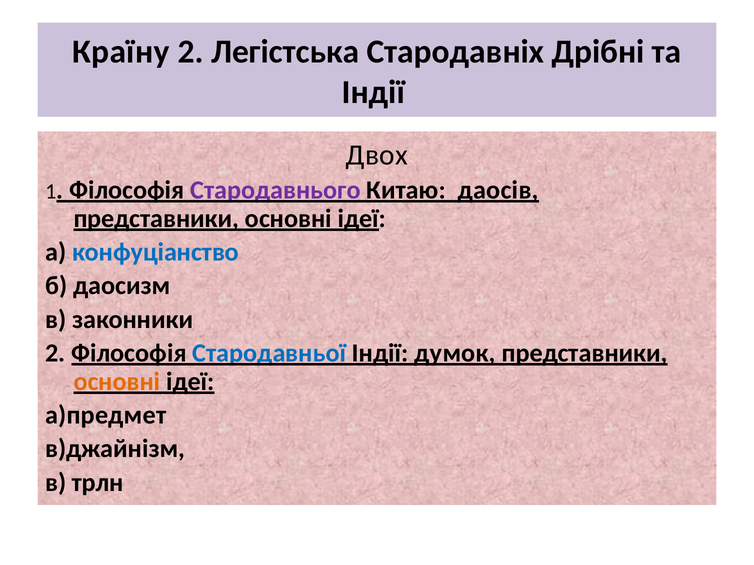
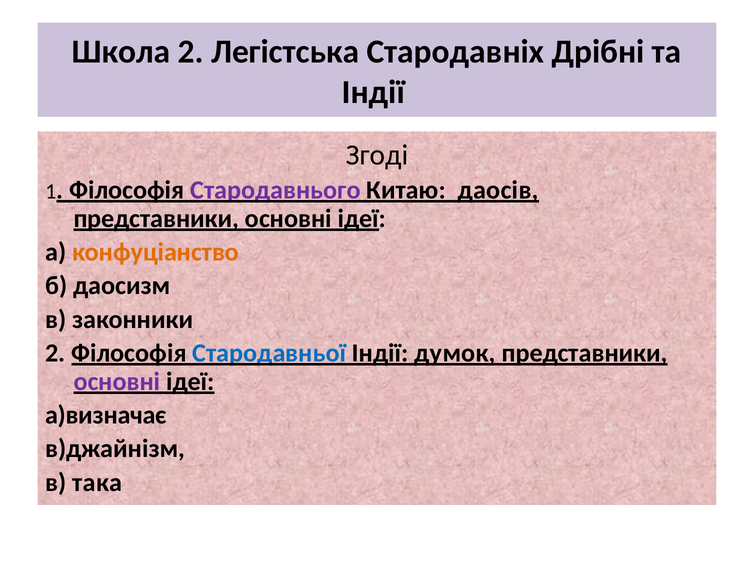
Країну: Країну -> Школа
Двох: Двох -> Згоді
конфуціанство colour: blue -> orange
основні at (117, 382) colour: orange -> purple
а)предмет: а)предмет -> а)визначає
трлн: трлн -> така
